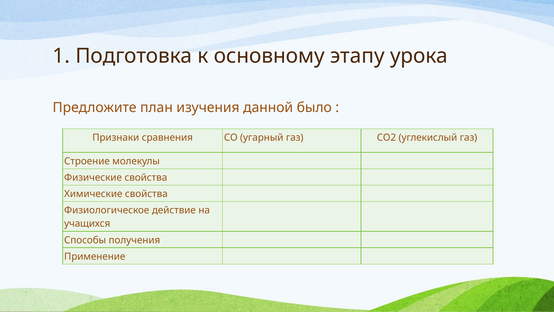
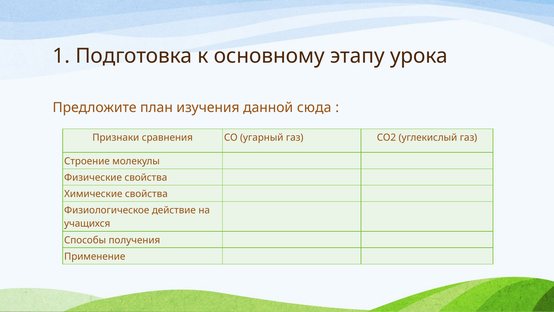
было: было -> сюда
